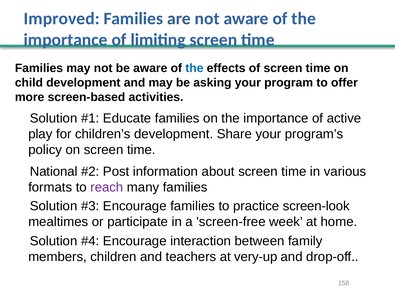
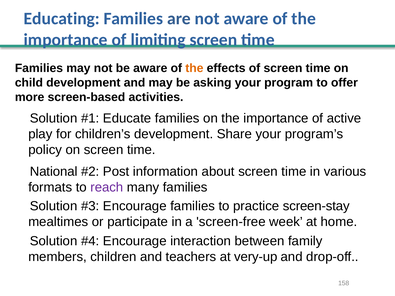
Improved: Improved -> Educating
the at (194, 68) colour: blue -> orange
screen-look: screen-look -> screen-stay
